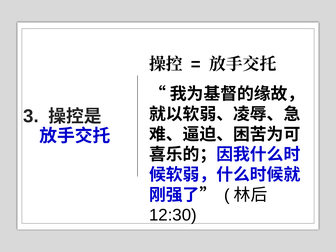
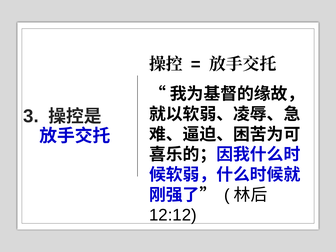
12:30: 12:30 -> 12:12
